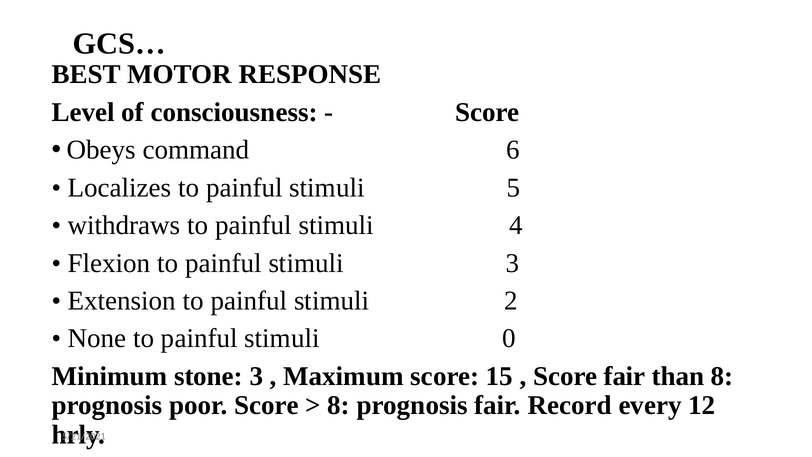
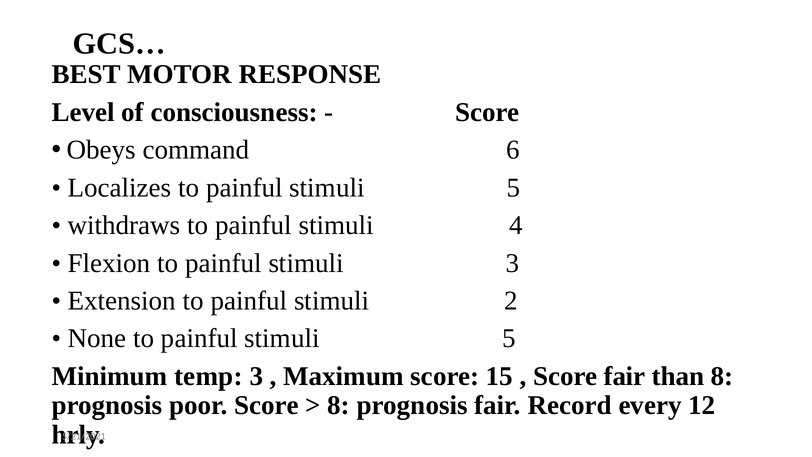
0 at (509, 338): 0 -> 5
stone: stone -> temp
